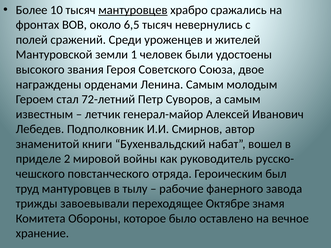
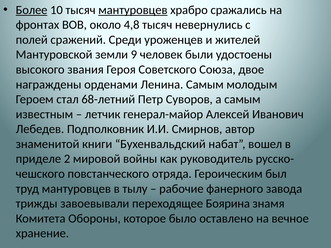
Более underline: none -> present
6,5: 6,5 -> 4,8
1: 1 -> 9
72-летний: 72-летний -> 68-летний
Октябре: Октябре -> Боярина
